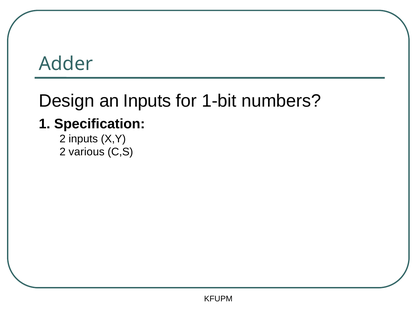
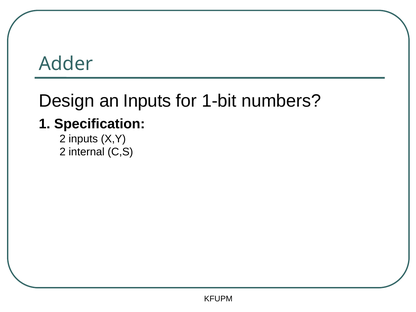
various: various -> internal
